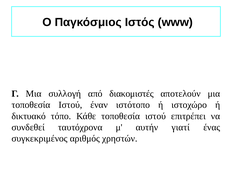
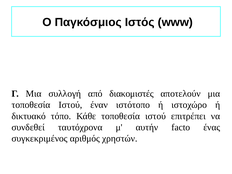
γιατί: γιατί -> facto
